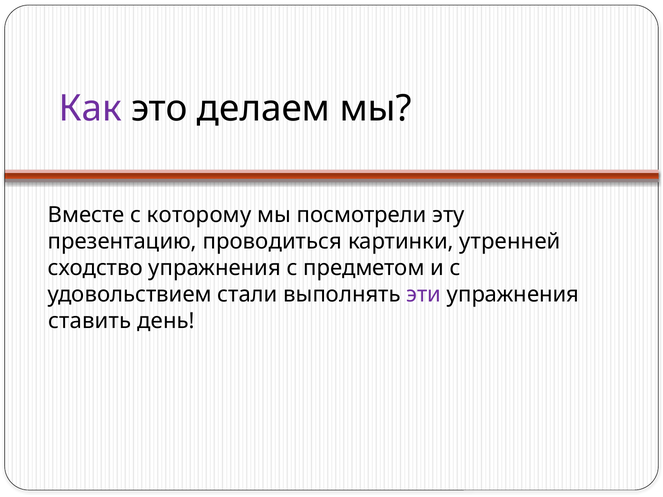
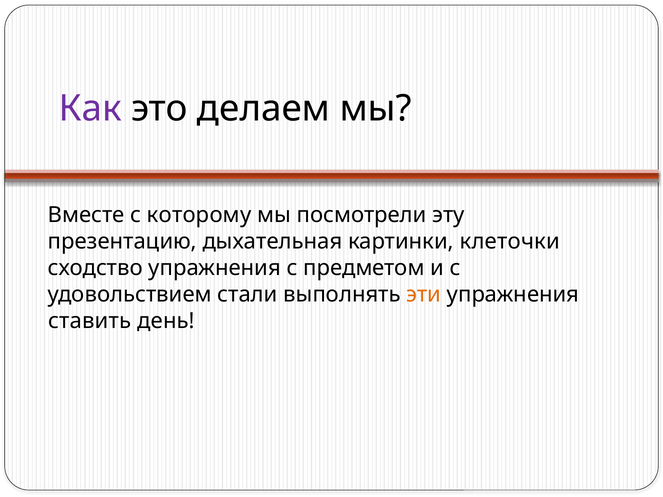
проводиться: проводиться -> дыхательная
утренней: утренней -> клеточки
эти colour: purple -> orange
